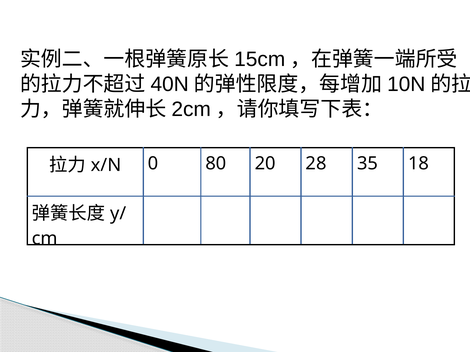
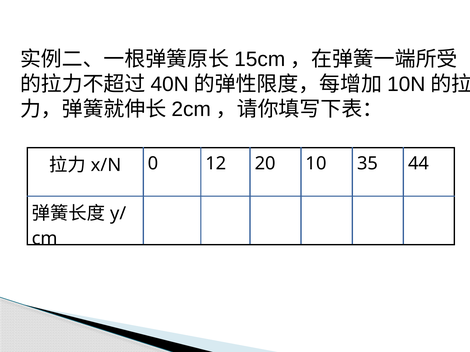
80: 80 -> 12
28: 28 -> 10
18: 18 -> 44
